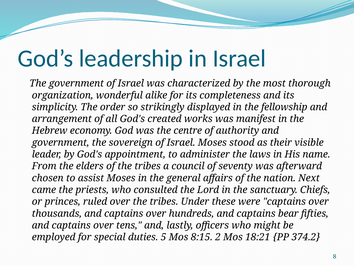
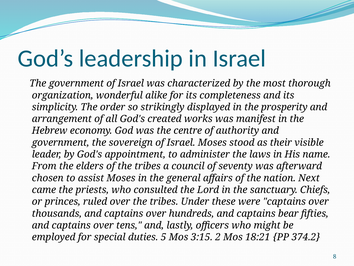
fellowship: fellowship -> prosperity
8:15: 8:15 -> 3:15
